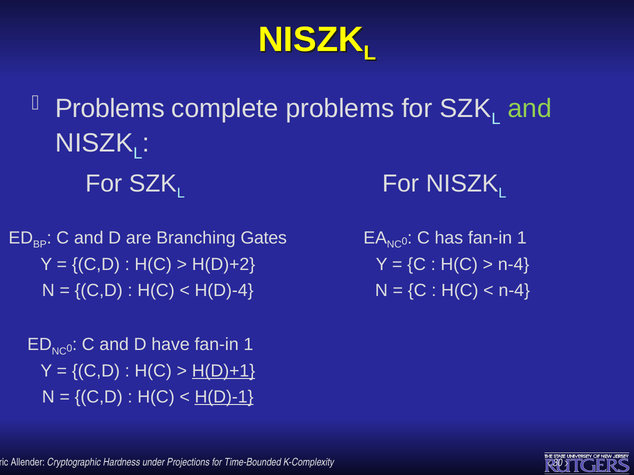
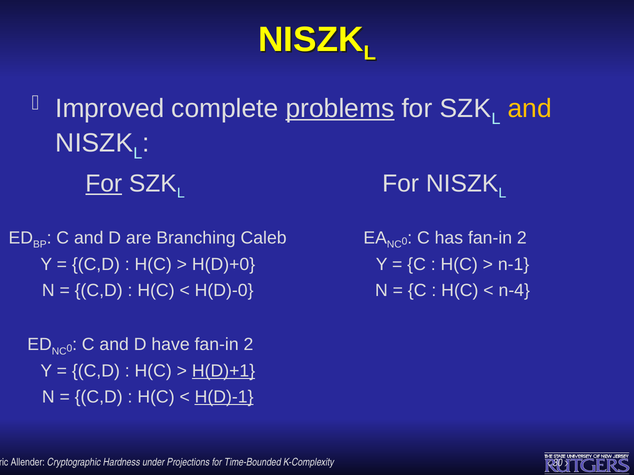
Problems at (110, 108): Problems -> Improved
problems at (340, 108) underline: none -> present
and at (530, 108) colour: light green -> yellow
For at (104, 184) underline: none -> present
Gates: Gates -> Caleb
has fan-in 1: 1 -> 2
H(D)+2: H(D)+2 -> H(D)+0
n-4 at (514, 265): n-4 -> n-1
H(D)-4: H(D)-4 -> H(D)-0
have fan-in 1: 1 -> 2
